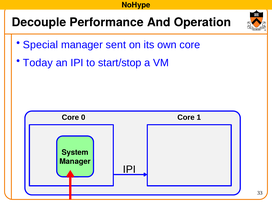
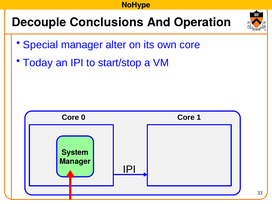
Performance: Performance -> Conclusions
sent: sent -> alter
